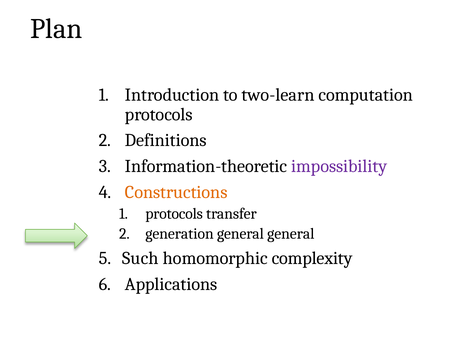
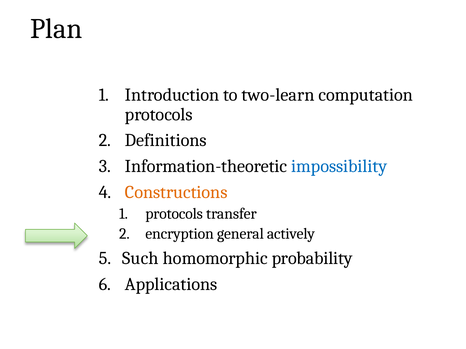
impossibility colour: purple -> blue
generation: generation -> encryption
general general: general -> actively
complexity: complexity -> probability
